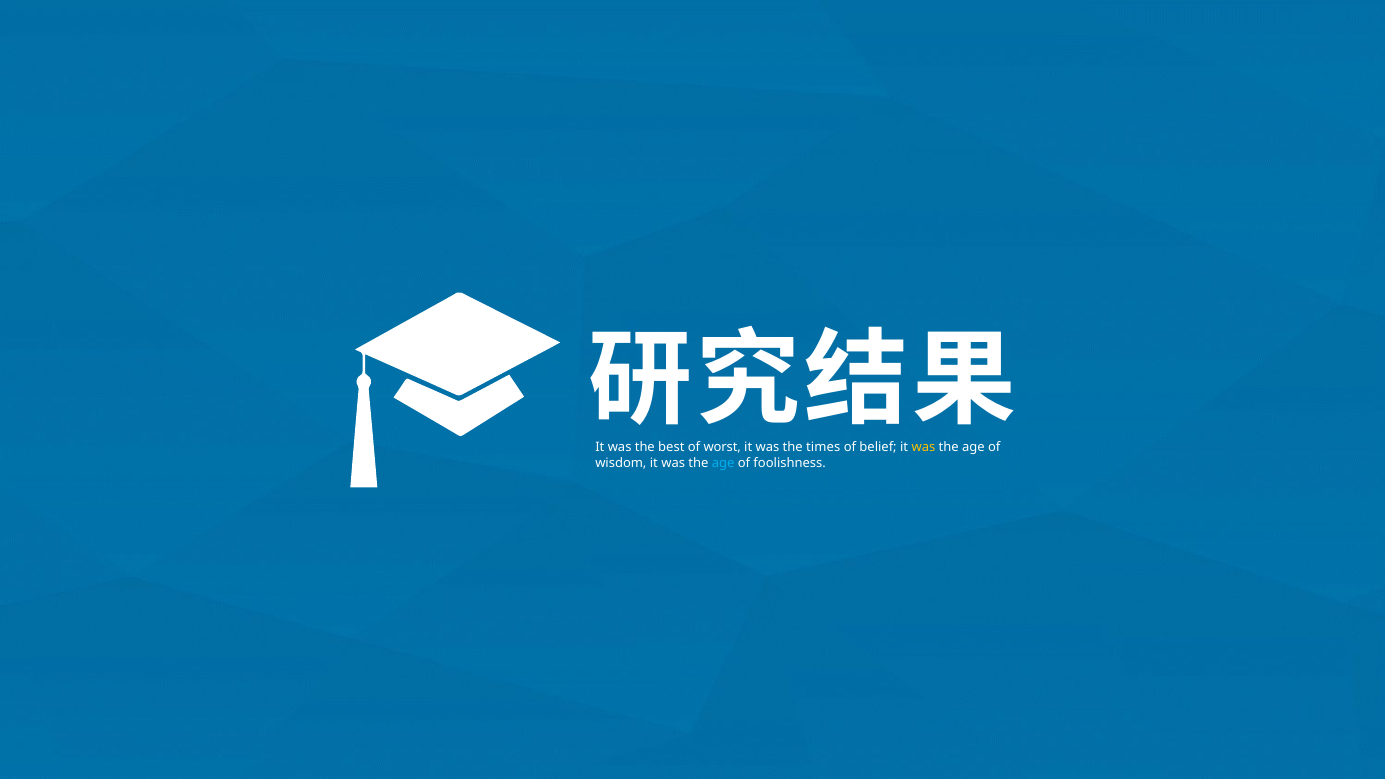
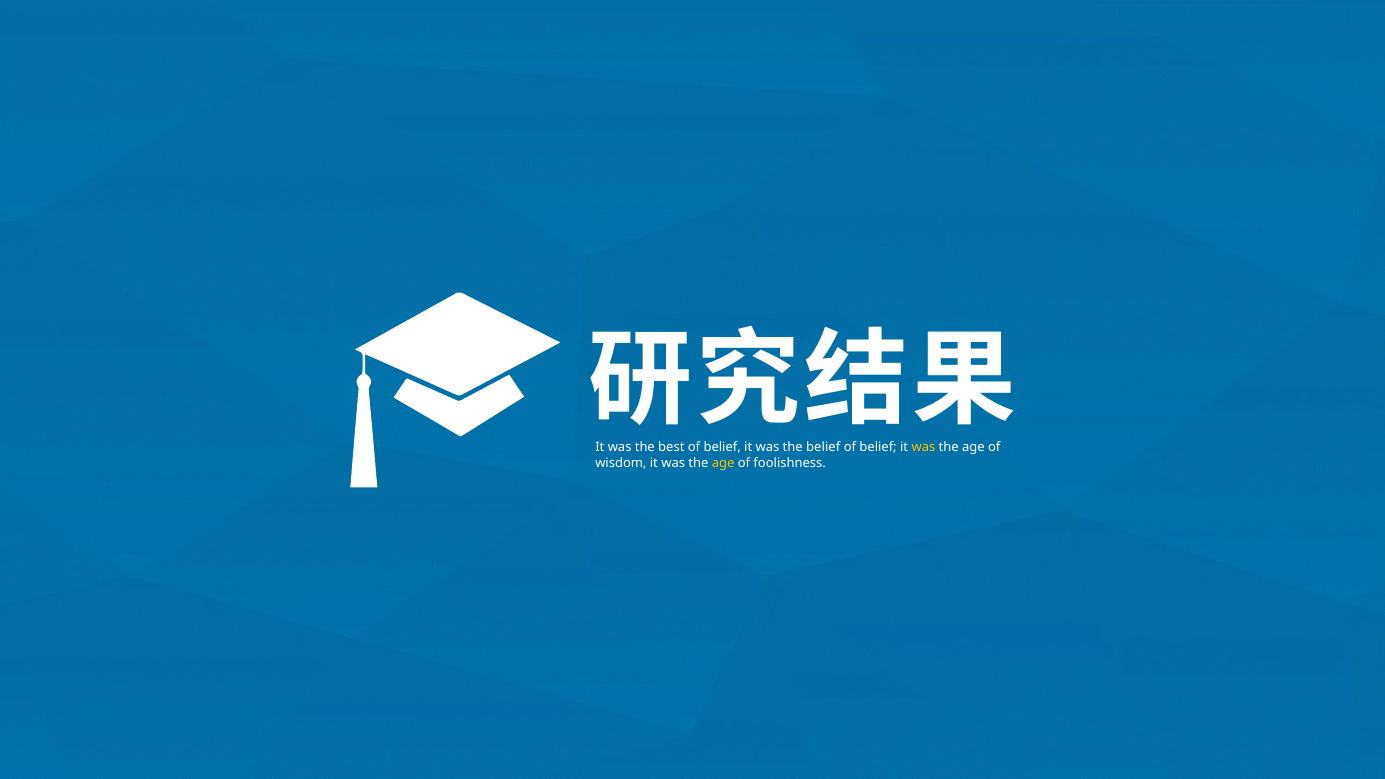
best of worst: worst -> belief
the times: times -> belief
age at (723, 463) colour: light blue -> yellow
